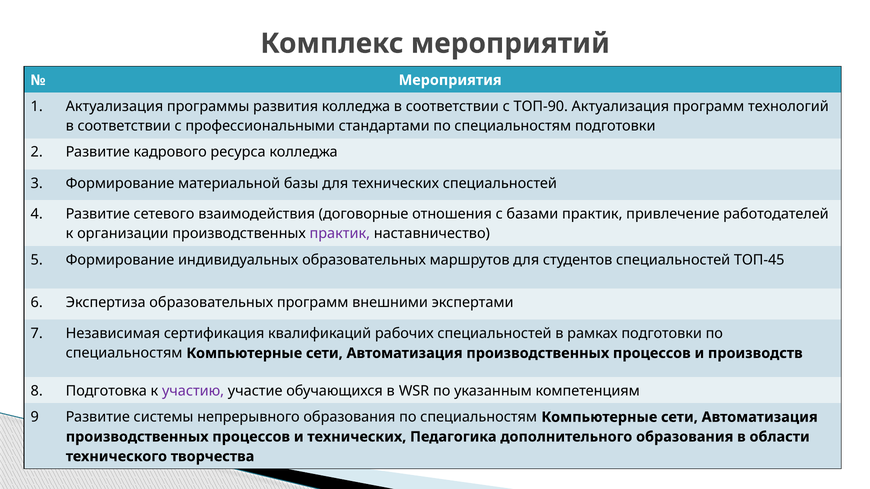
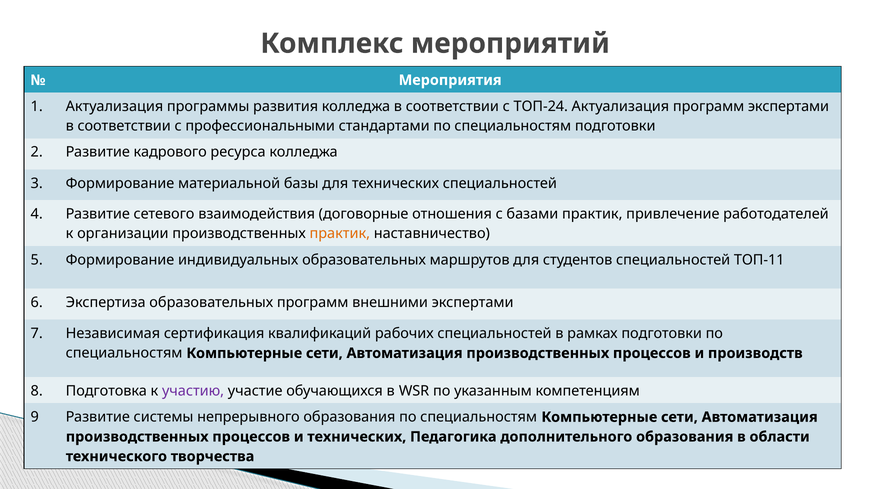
ТОП-90: ТОП-90 -> ТОП-24
программ технологий: технологий -> экспертами
практик at (340, 234) colour: purple -> orange
ТОП-45: ТОП-45 -> ТОП-11
